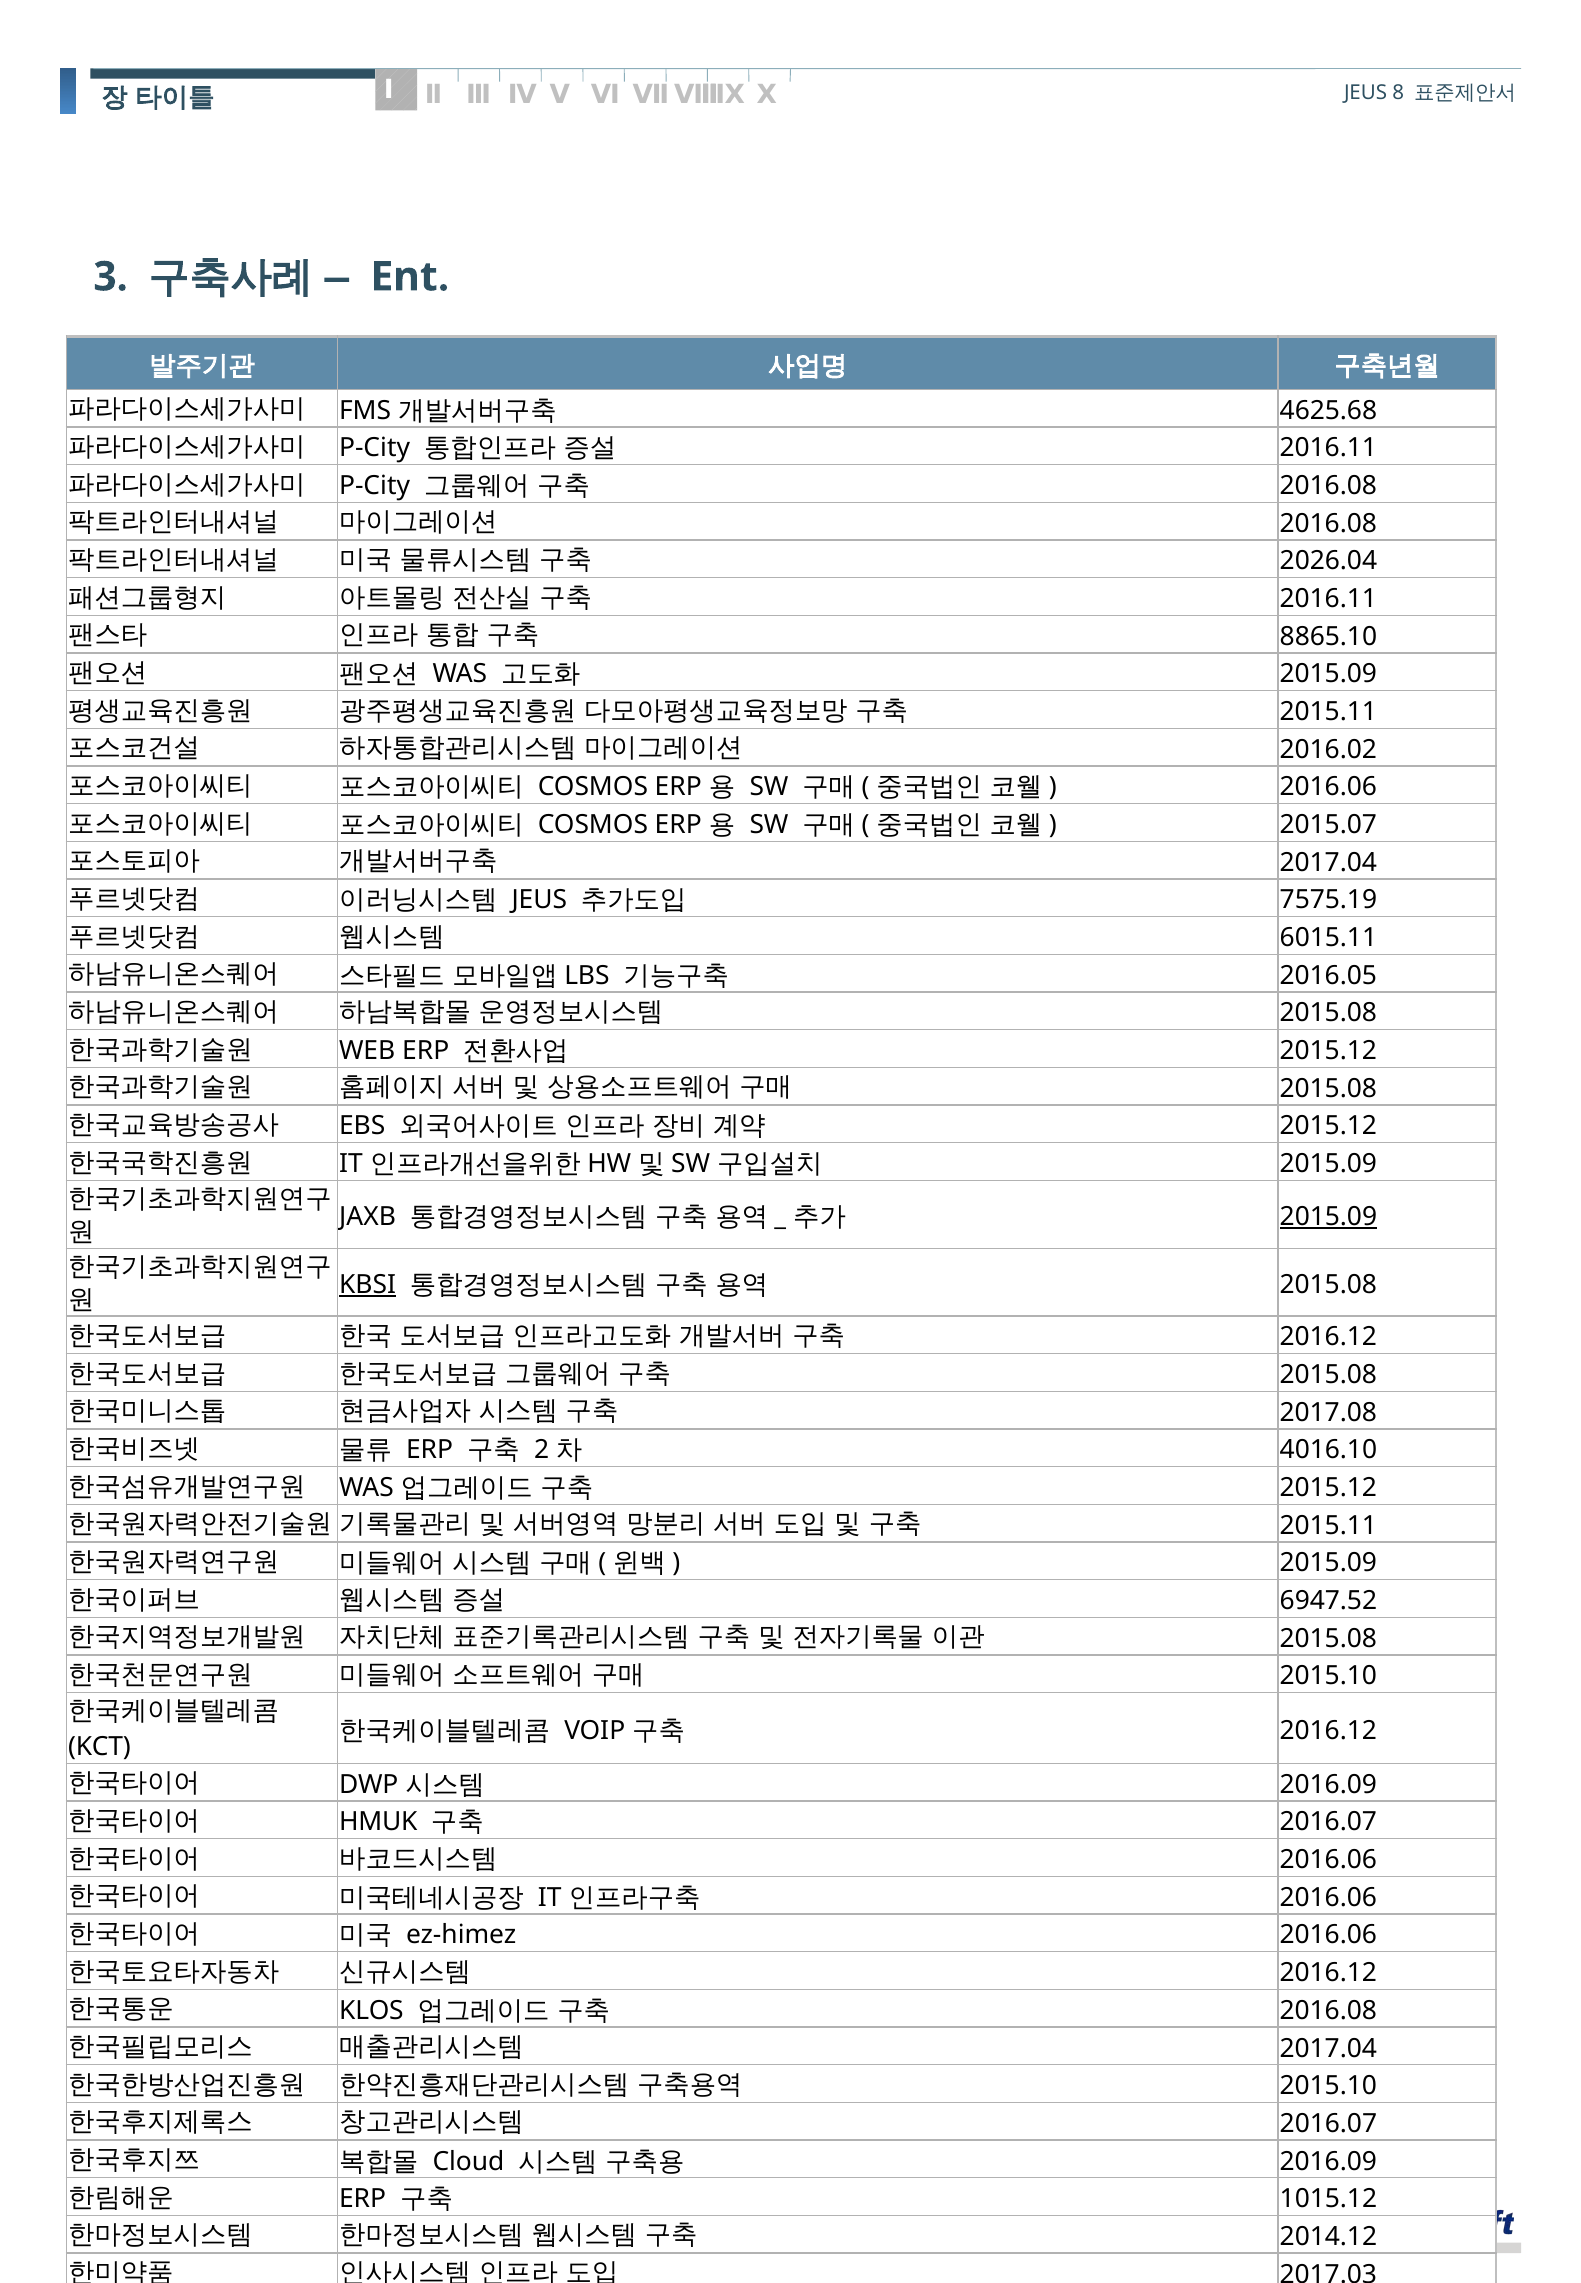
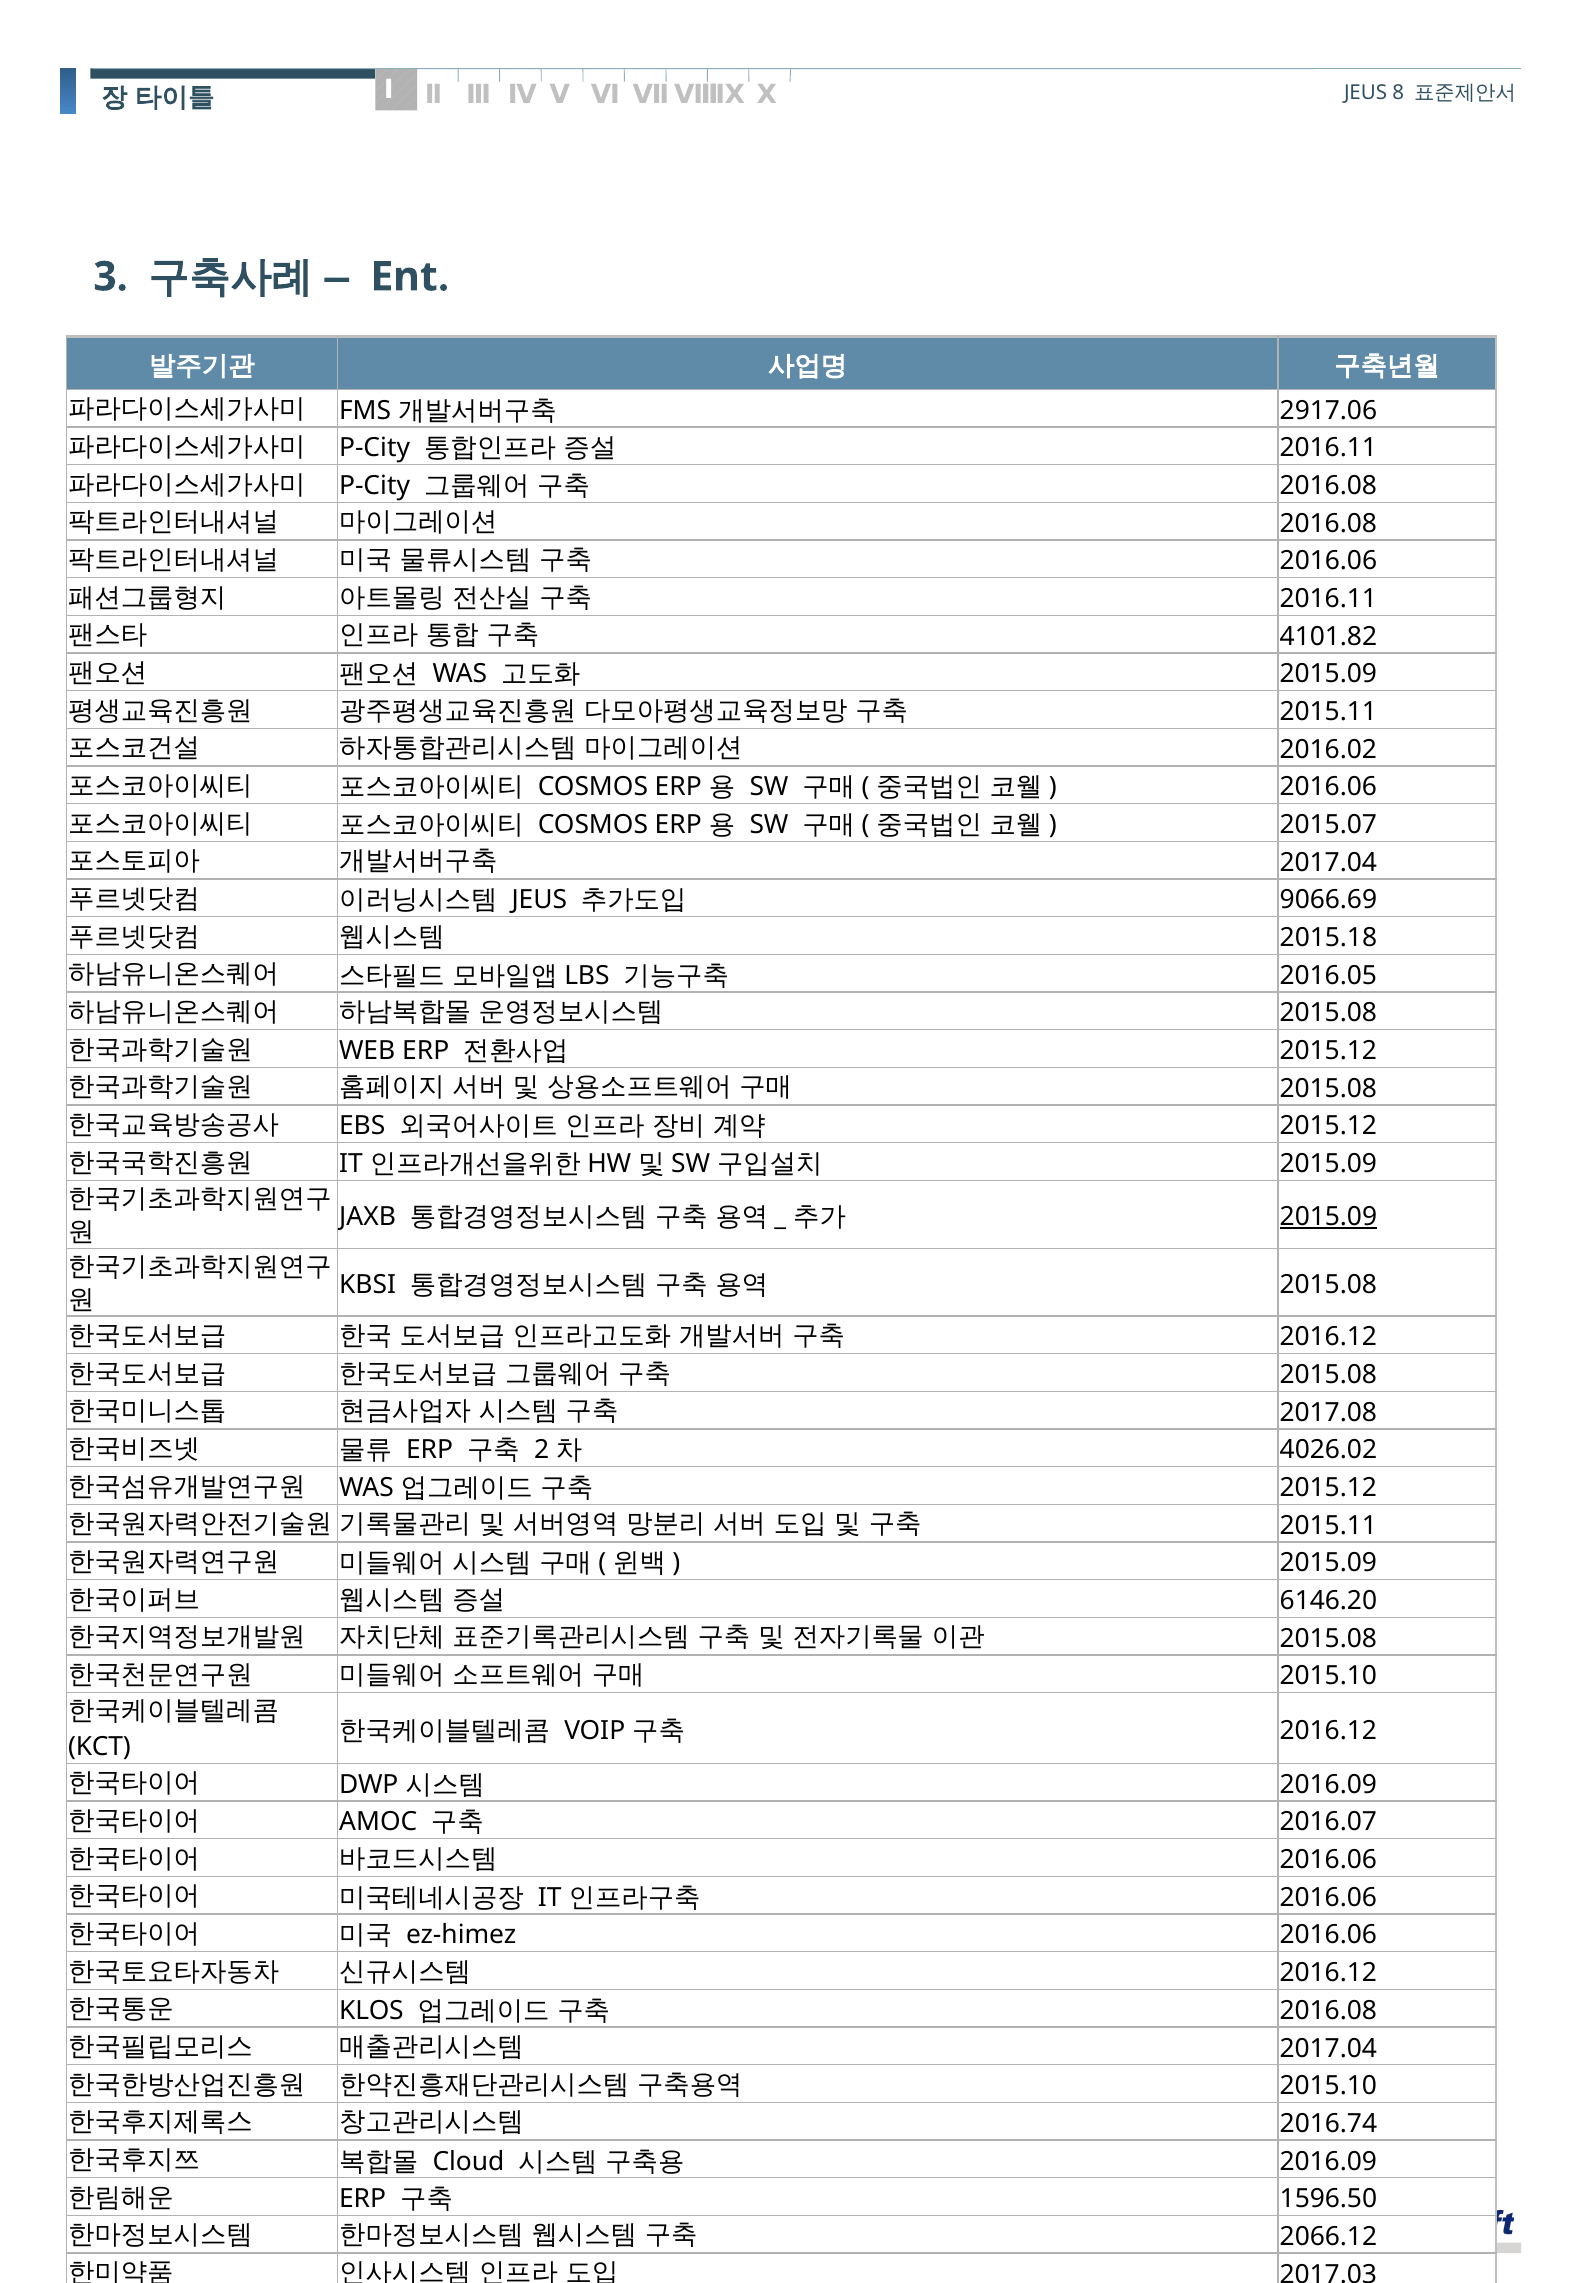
4625.68: 4625.68 -> 2917.06
2026.04 at (1328, 561): 2026.04 -> 2016.06
8865.10: 8865.10 -> 4101.82
7575.19: 7575.19 -> 9066.69
6015.11: 6015.11 -> 2015.18
KBSI underline: present -> none
4016.10: 4016.10 -> 4026.02
6947.52: 6947.52 -> 6146.20
HMUK: HMUK -> AMOC
2016.07 at (1328, 2124): 2016.07 -> 2016.74
1015.12: 1015.12 -> 1596.50
2014.12: 2014.12 -> 2066.12
